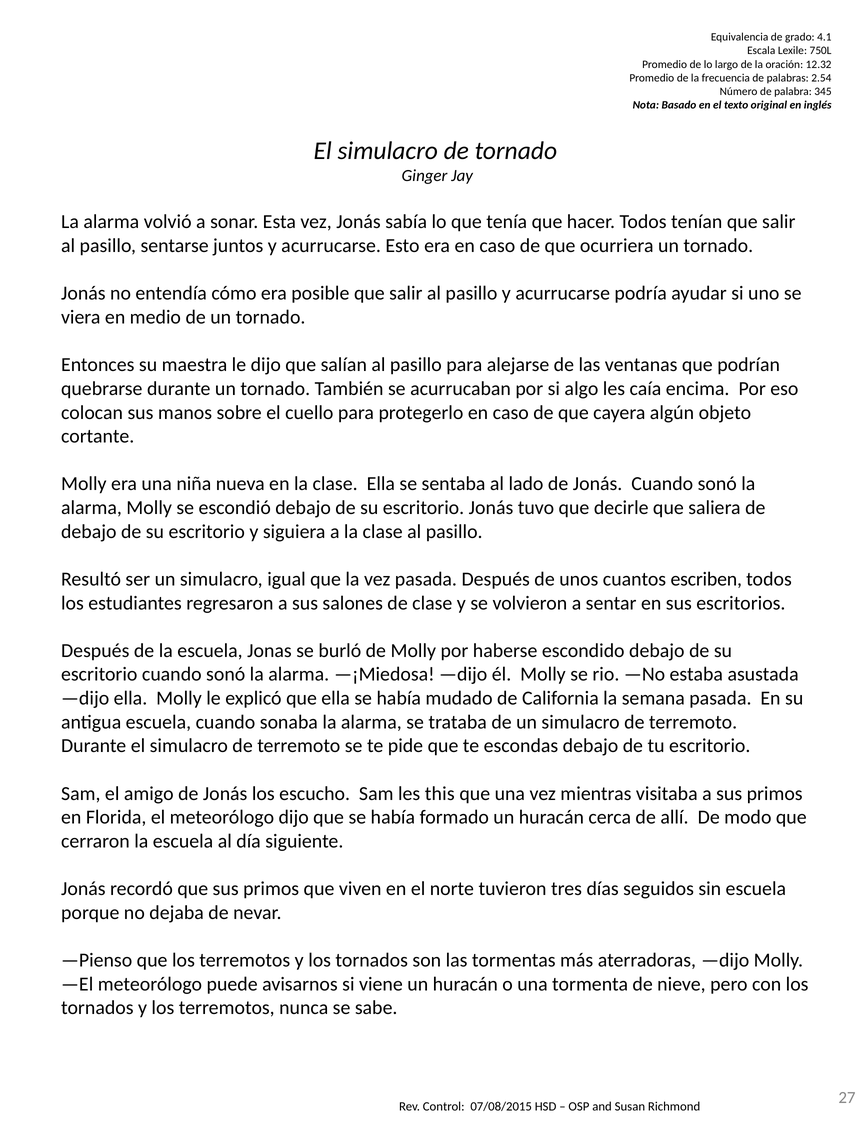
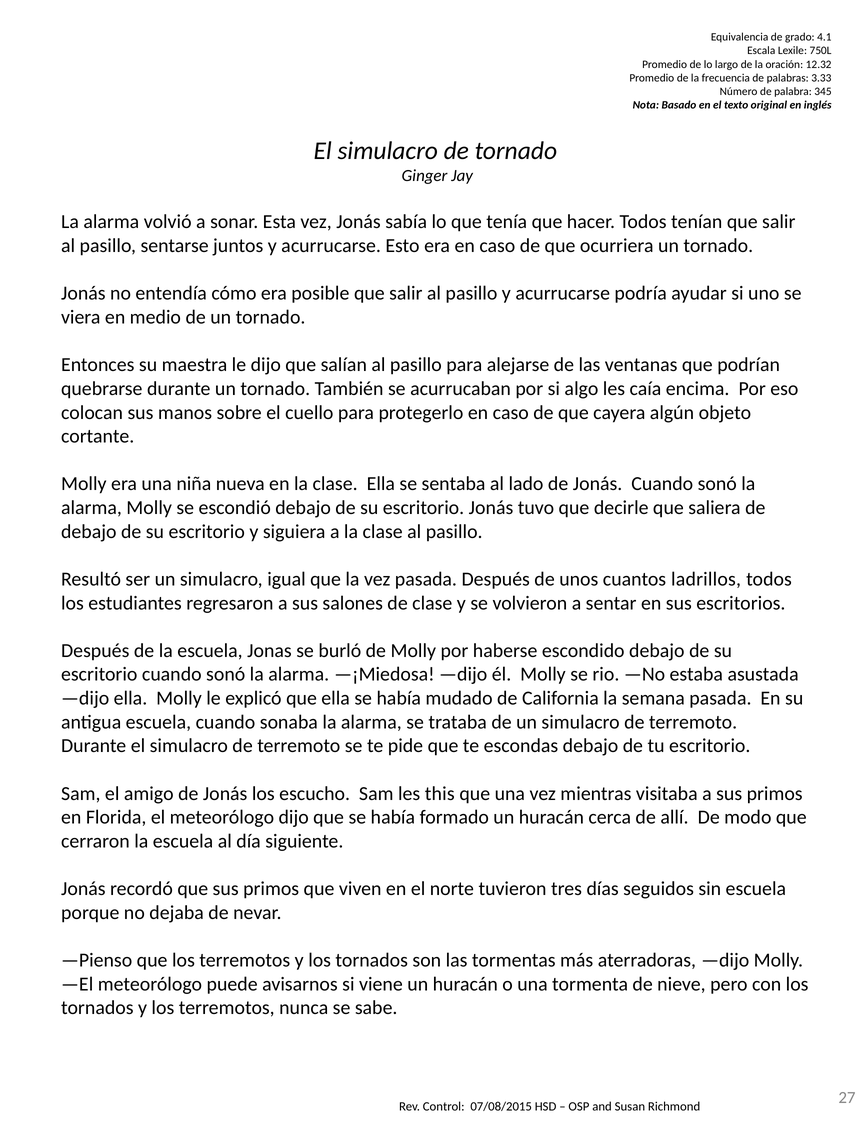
2.54: 2.54 -> 3.33
escriben: escriben -> ladrillos
